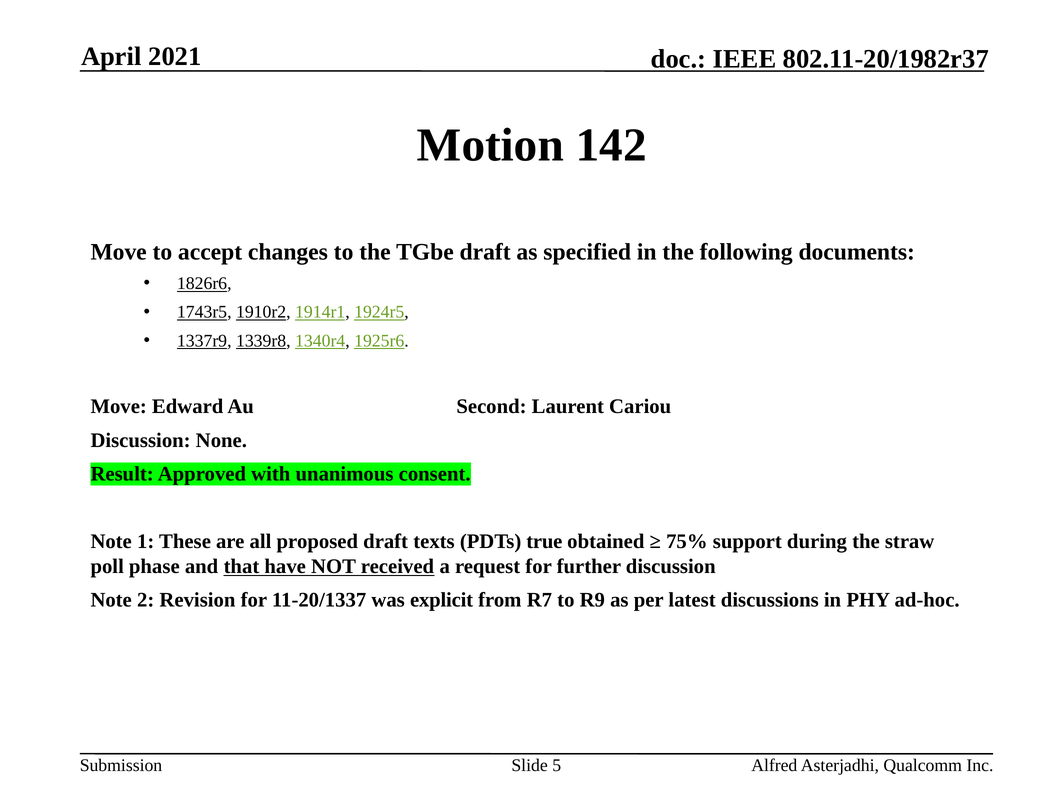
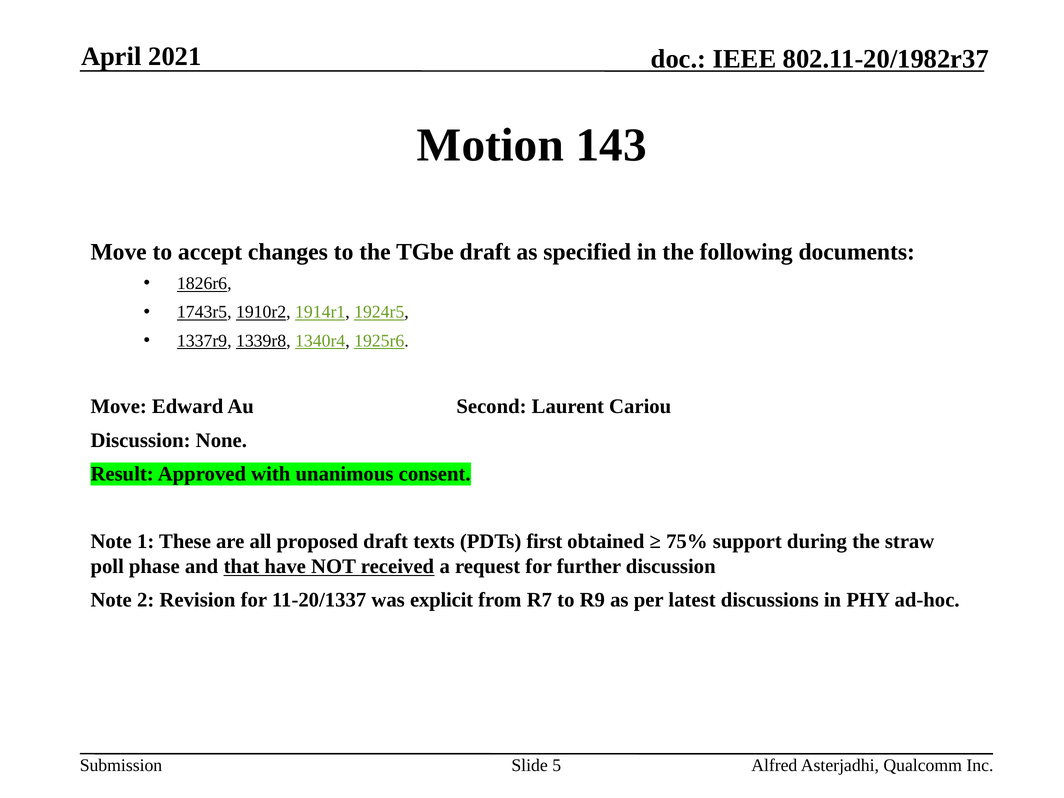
142: 142 -> 143
true: true -> first
